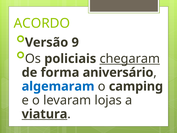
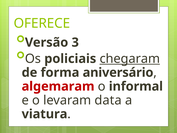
ACORDO: ACORDO -> OFERECE
9: 9 -> 3
algemaram colour: blue -> red
camping: camping -> informal
lojas: lojas -> data
viatura underline: present -> none
